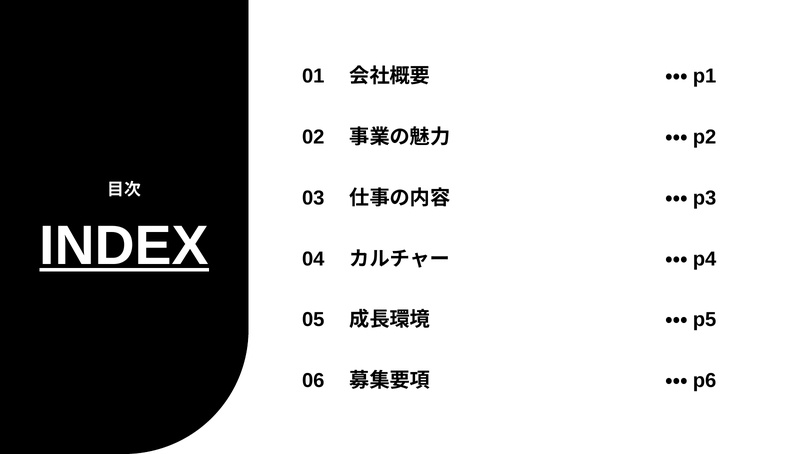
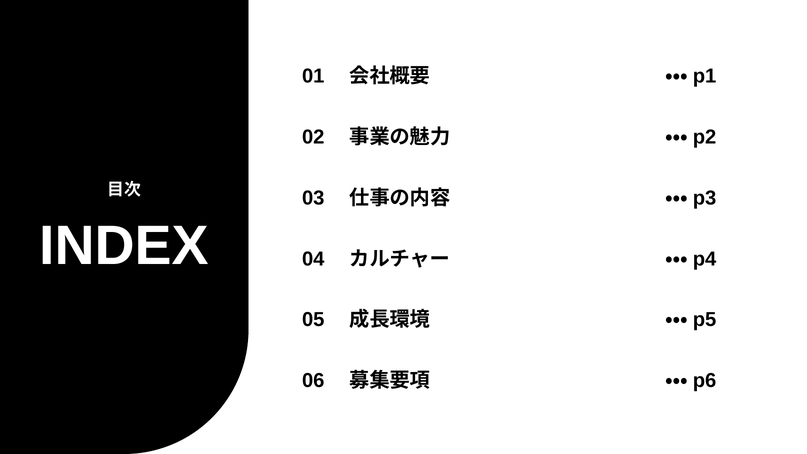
INDEX underline: present -> none
